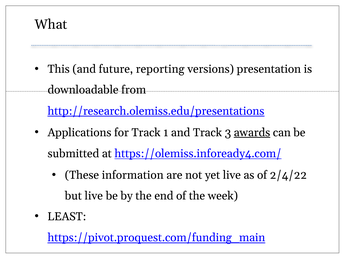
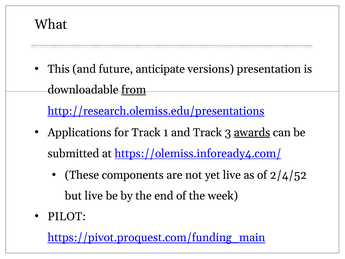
reporting: reporting -> anticipate
from underline: none -> present
information: information -> components
2/4/22: 2/4/22 -> 2/4/52
LEAST: LEAST -> PILOT
